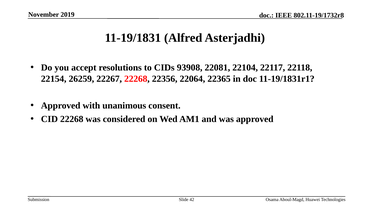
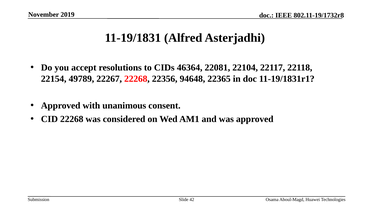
93908: 93908 -> 46364
26259: 26259 -> 49789
22064: 22064 -> 94648
